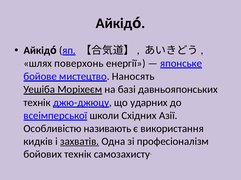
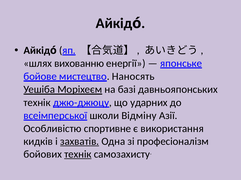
поверхонь: поверхонь -> вихованню
Східних: Східних -> Відміну
називають: називають -> спортивне
технік at (78, 155) underline: none -> present
